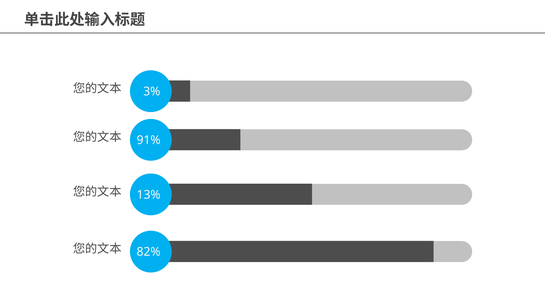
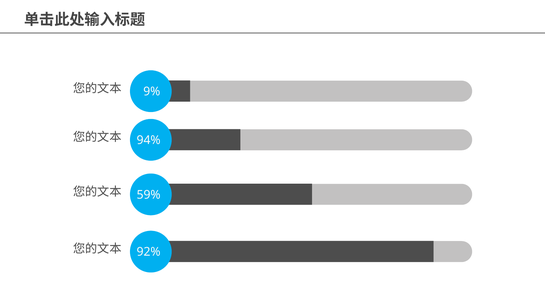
3%: 3% -> 9%
91%: 91% -> 94%
13%: 13% -> 59%
82%: 82% -> 92%
